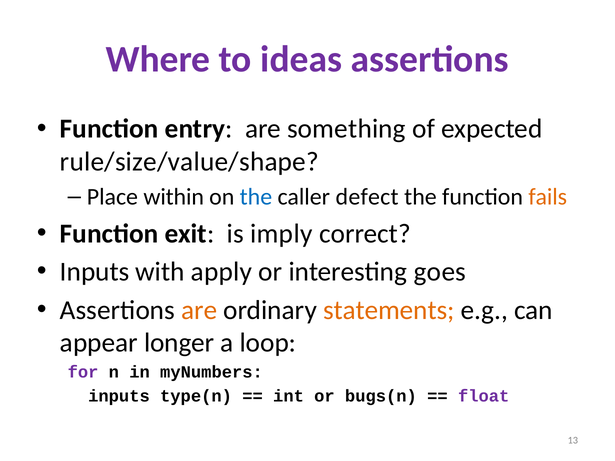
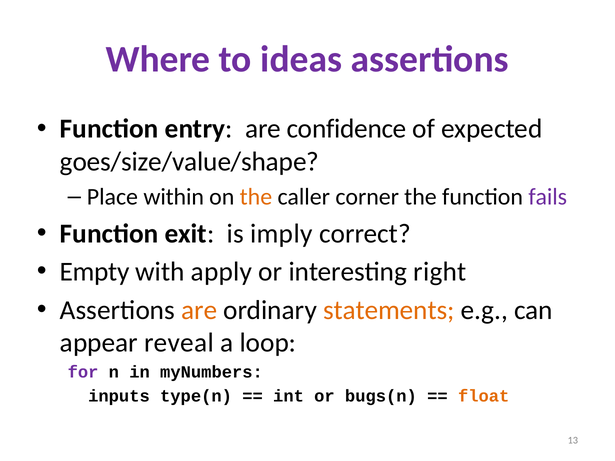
something: something -> confidence
rule/size/value/shape: rule/size/value/shape -> goes/size/value/shape
the at (256, 197) colour: blue -> orange
defect: defect -> corner
fails colour: orange -> purple
Inputs at (95, 272): Inputs -> Empty
goes: goes -> right
longer: longer -> reveal
float colour: purple -> orange
